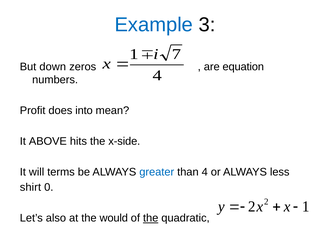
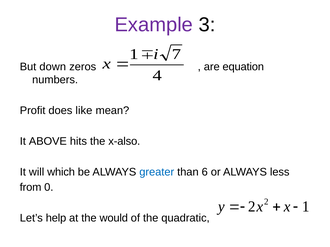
Example colour: blue -> purple
into: into -> like
x-side: x-side -> x-also
terms: terms -> which
than 4: 4 -> 6
shirt: shirt -> from
also: also -> help
the at (151, 219) underline: present -> none
